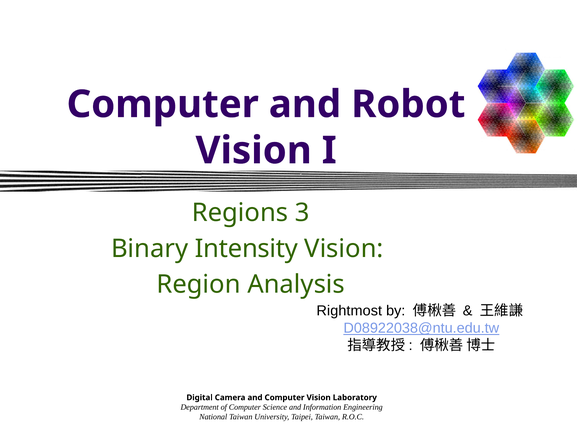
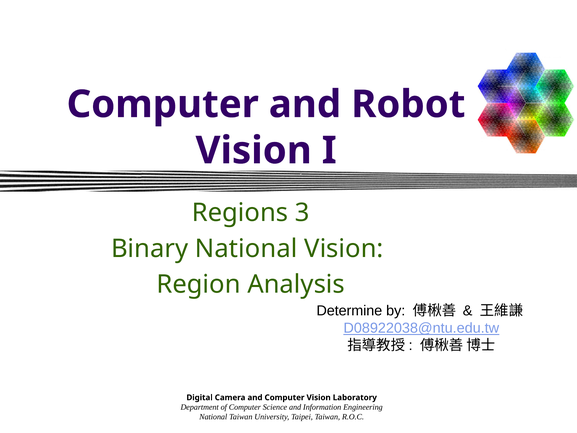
Binary Intensity: Intensity -> National
Rightmost: Rightmost -> Determine
